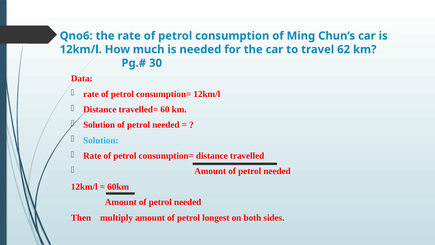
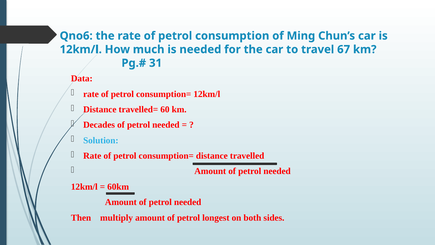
62: 62 -> 67
30: 30 -> 31
Solution at (99, 125): Solution -> Decades
